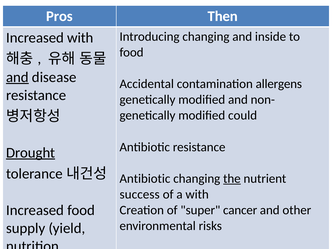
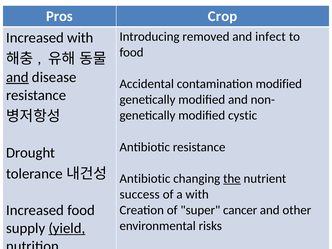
Then: Then -> Crop
Introducing changing: changing -> removed
inside: inside -> infect
contamination allergens: allergens -> modified
could: could -> cystic
Drought underline: present -> none
yield underline: none -> present
